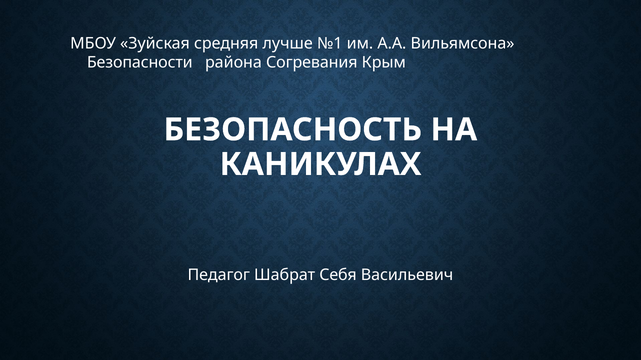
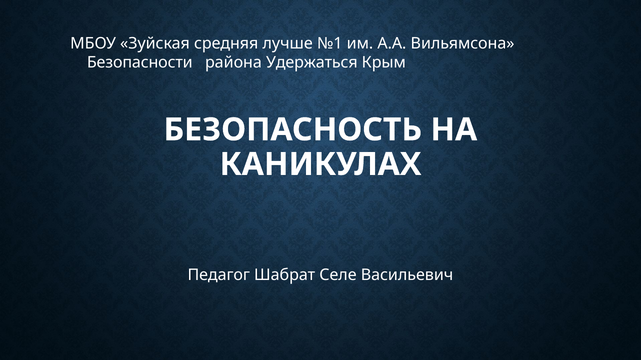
Согревания: Согревания -> Удержаться
Себя: Себя -> Селе
